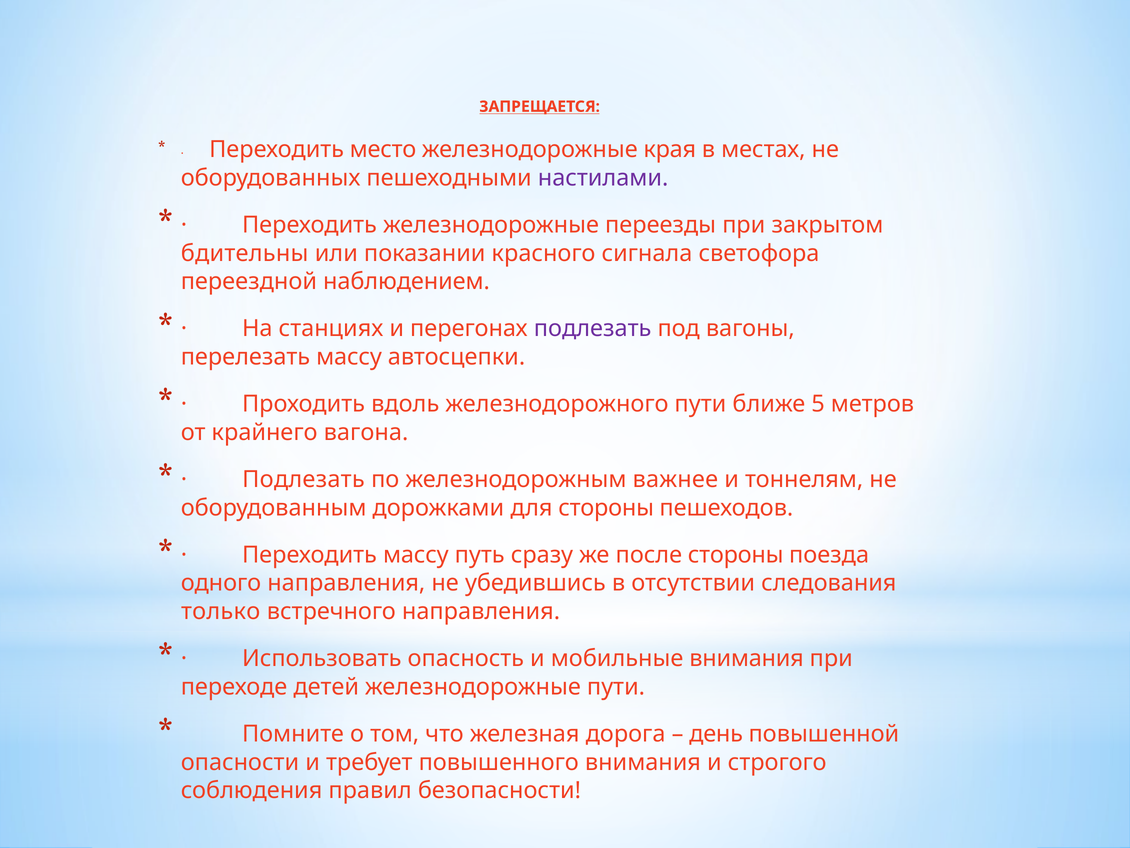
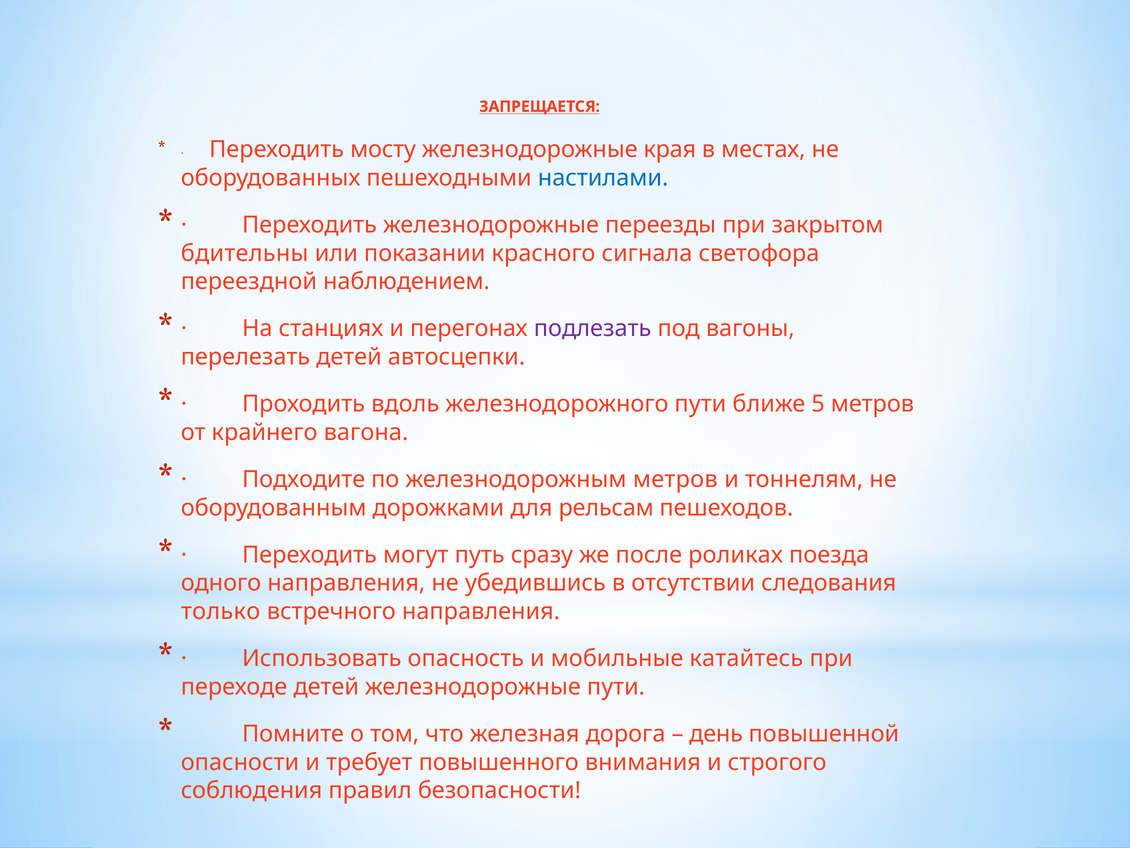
место: место -> мосту
настилами colour: purple -> blue
перелезать массу: массу -> детей
Подлезать at (303, 479): Подлезать -> Подходите
железнодорожным важнее: важнее -> метров
для стороны: стороны -> рельсам
Переходить массу: массу -> могут
после стороны: стороны -> роликах
мобильные внимания: внимания -> катайтесь
